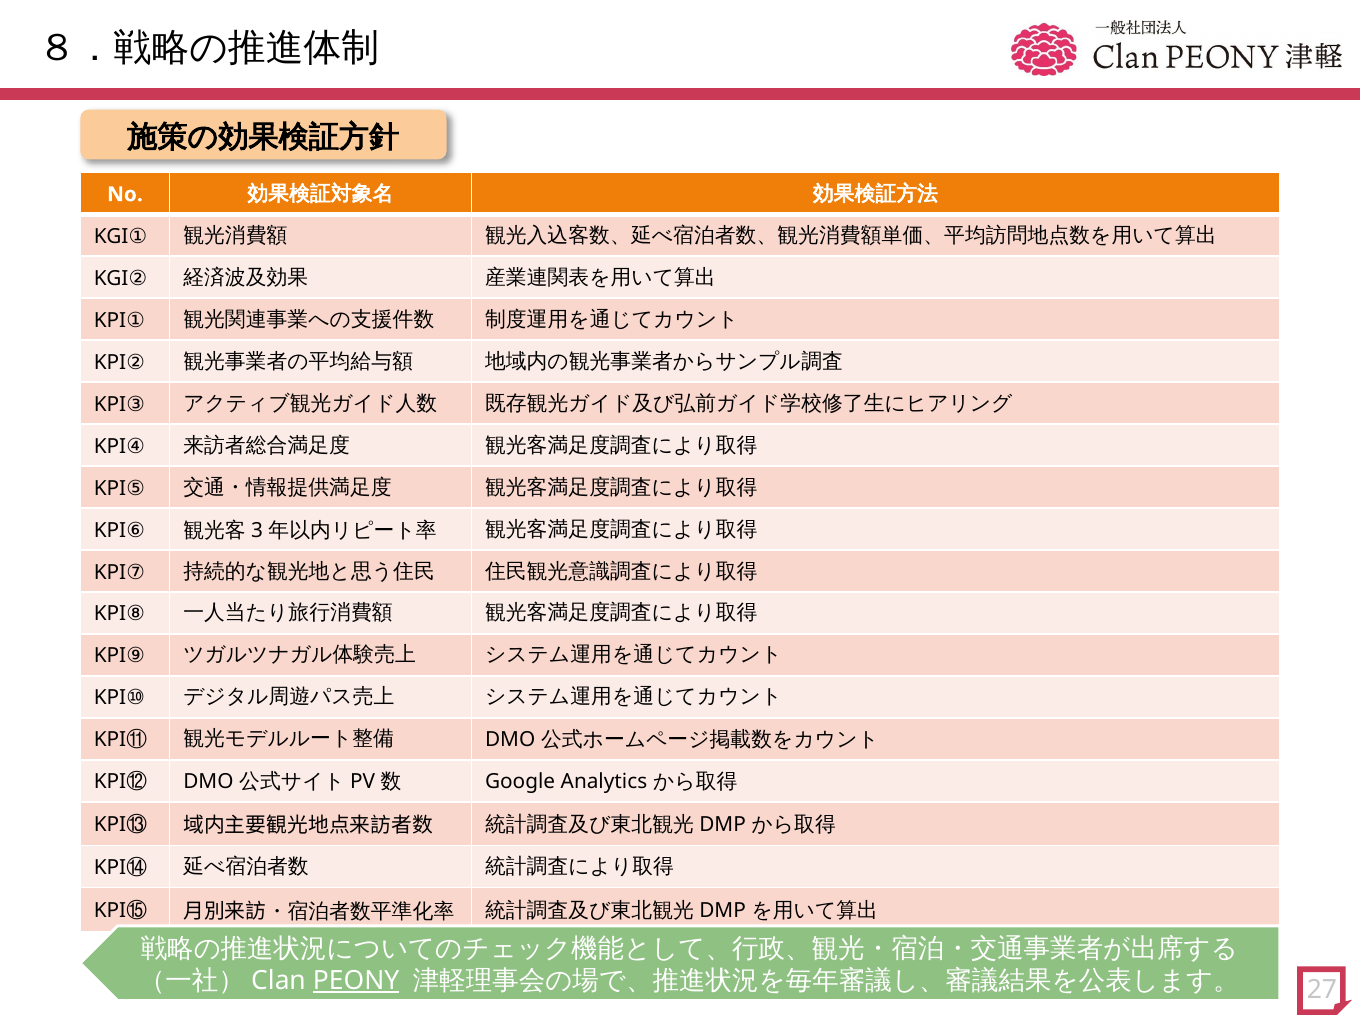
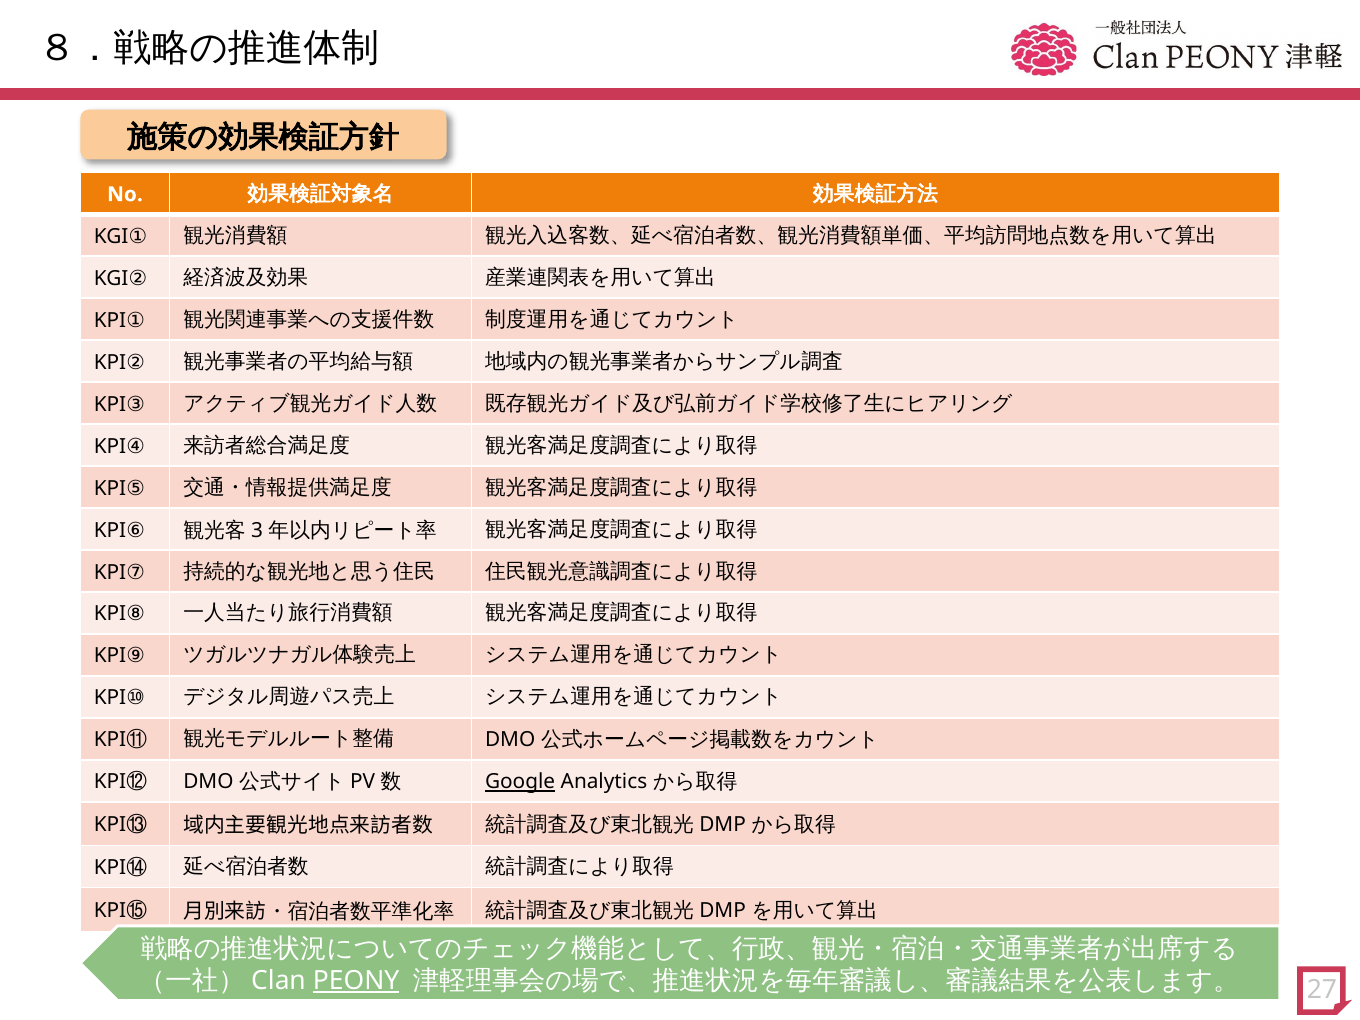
Google underline: none -> present
